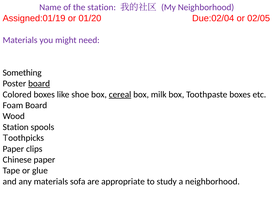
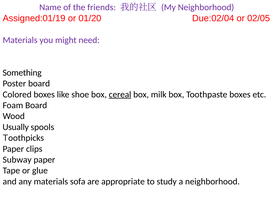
the station: station -> friends
board at (39, 84) underline: present -> none
Station at (16, 128): Station -> Usually
Chinese: Chinese -> Subway
